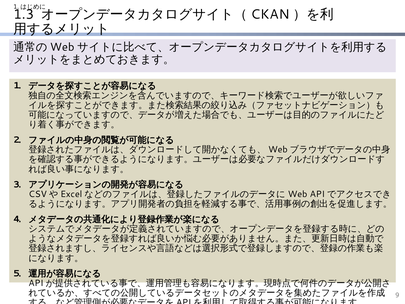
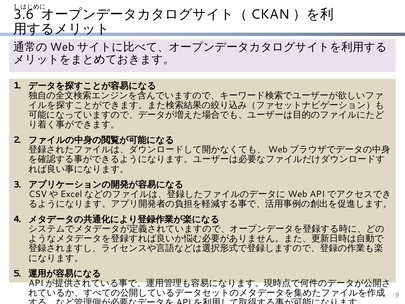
1.3: 1.3 -> 3.6
